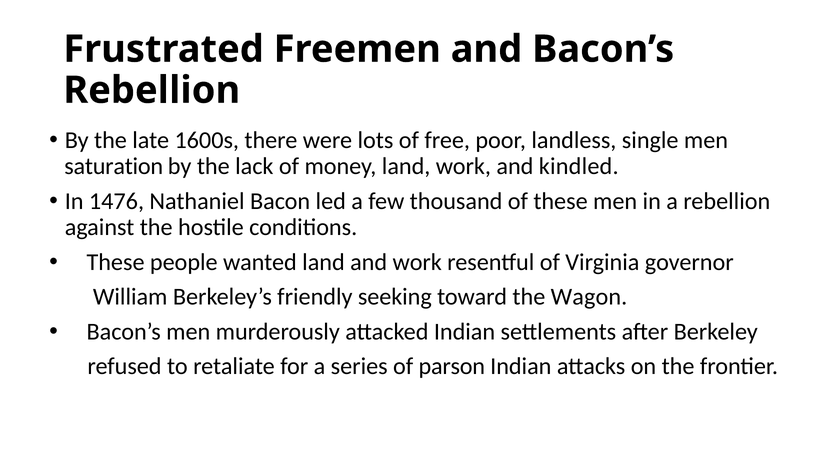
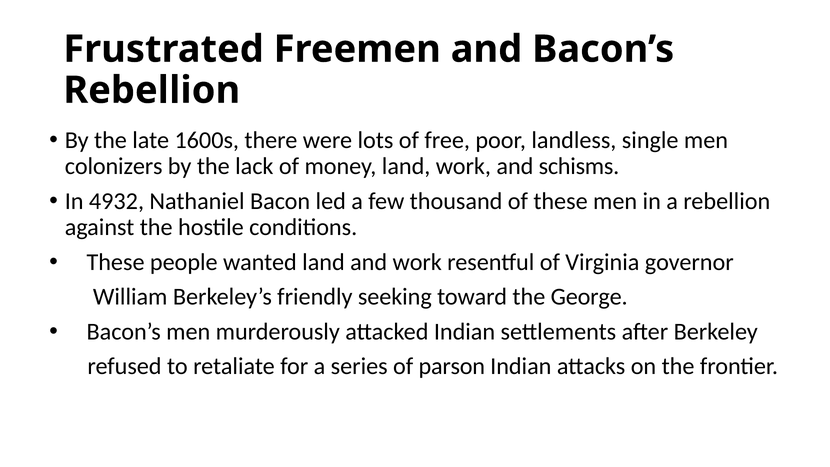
saturation: saturation -> colonizers
kindled: kindled -> schisms
1476: 1476 -> 4932
Wagon: Wagon -> George
